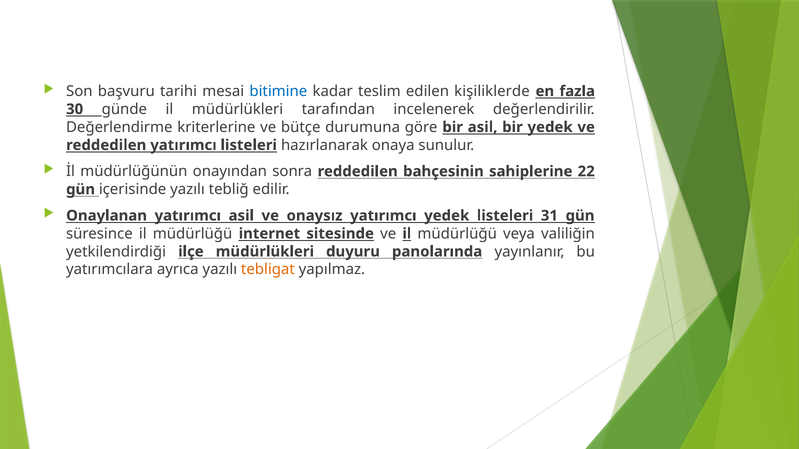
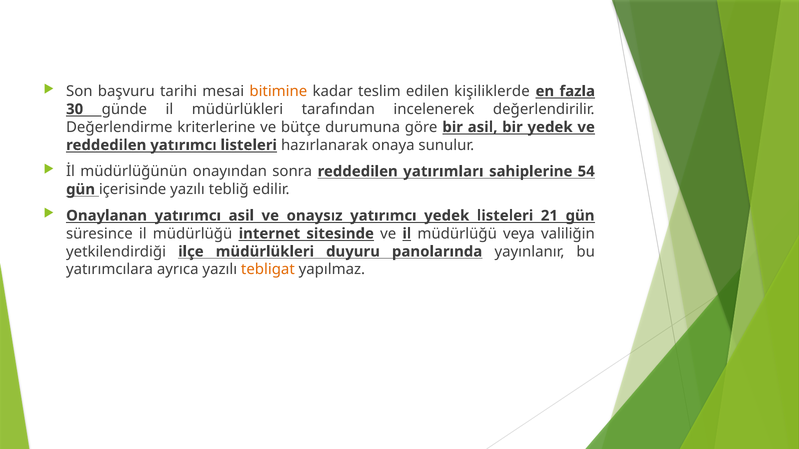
bitimine colour: blue -> orange
bahçesinin: bahçesinin -> yatırımları
22: 22 -> 54
31: 31 -> 21
